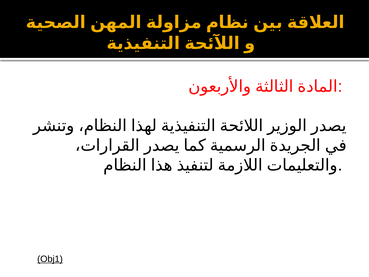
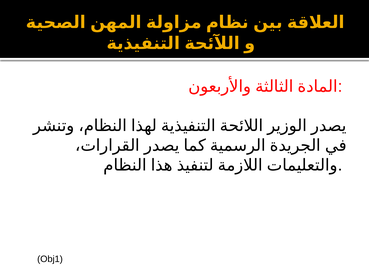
Obj1 underline: present -> none
